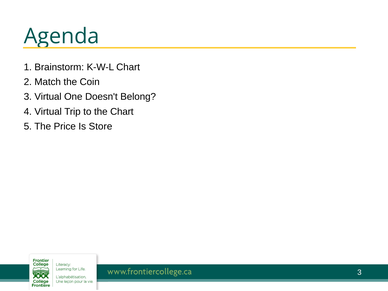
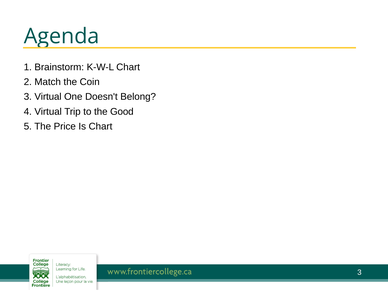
the Chart: Chart -> Good
Is Store: Store -> Chart
